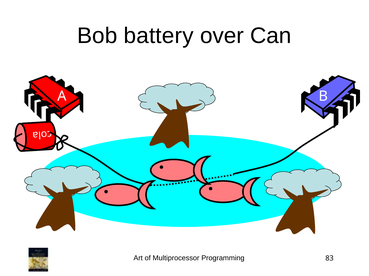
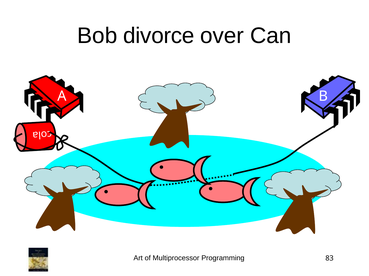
battery: battery -> divorce
